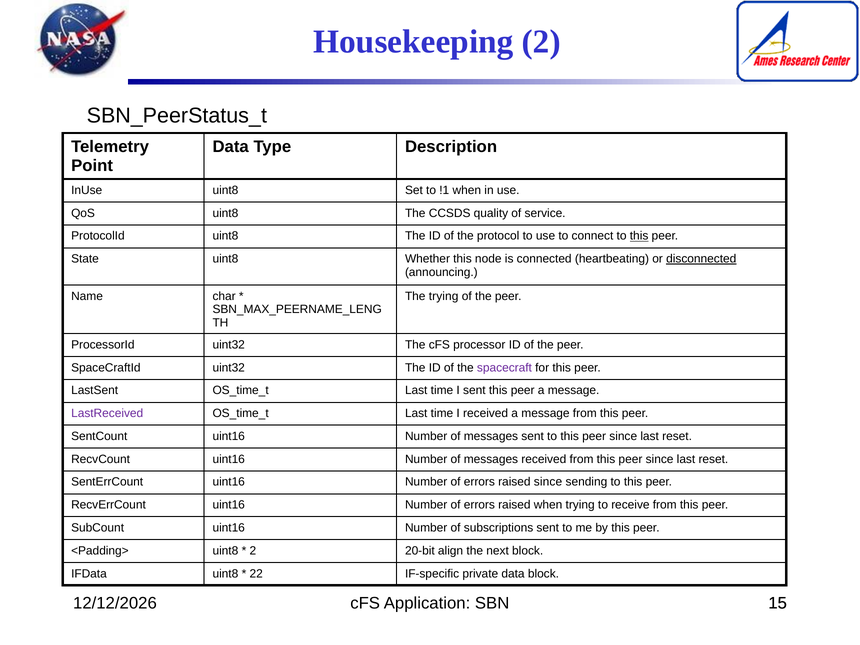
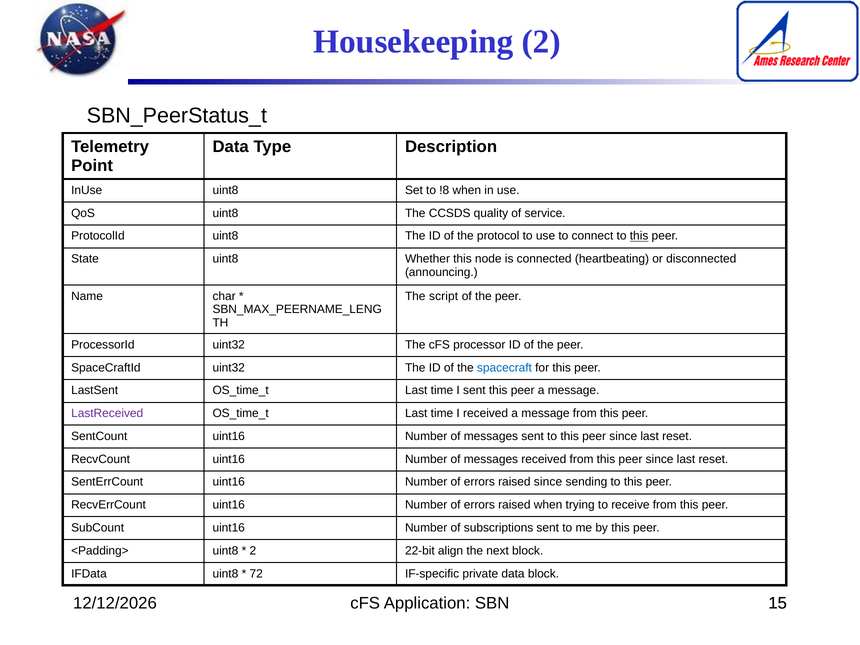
!1: !1 -> !8
disconnected underline: present -> none
The trying: trying -> script
spacecraft colour: purple -> blue
20-bit: 20-bit -> 22-bit
22: 22 -> 72
